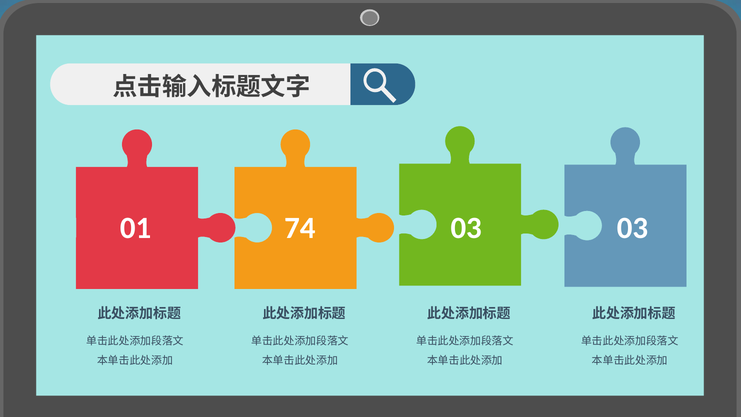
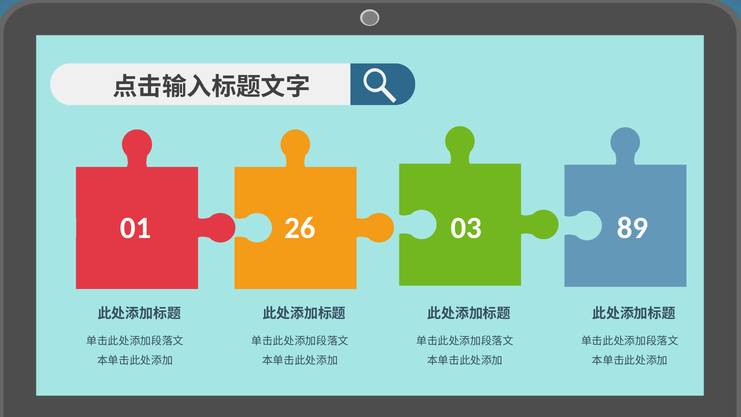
74: 74 -> 26
03 03: 03 -> 89
